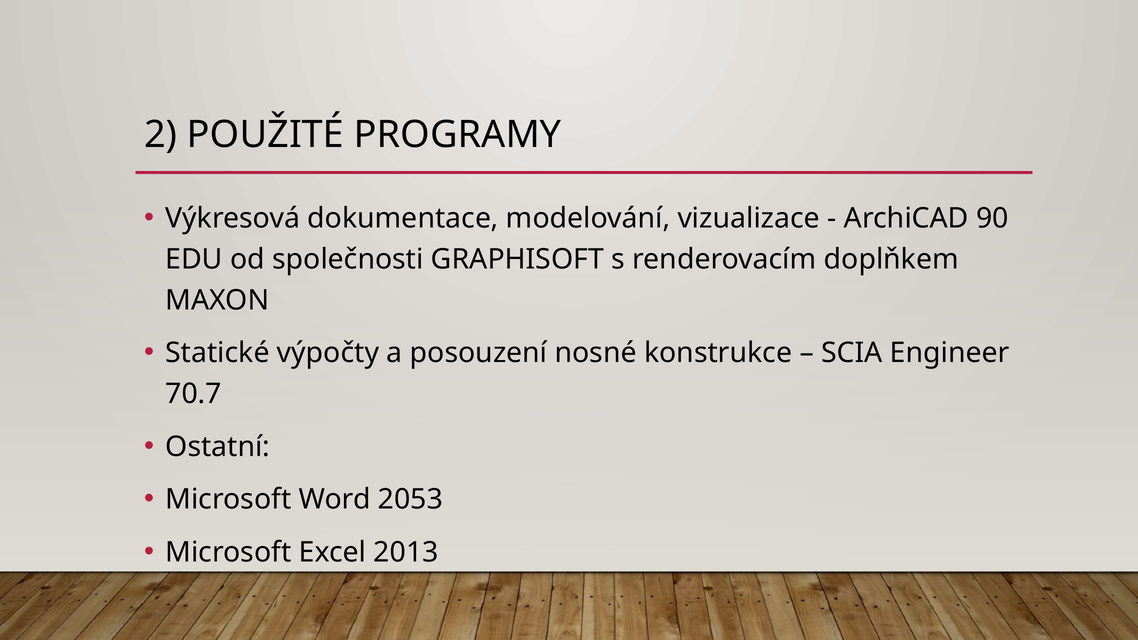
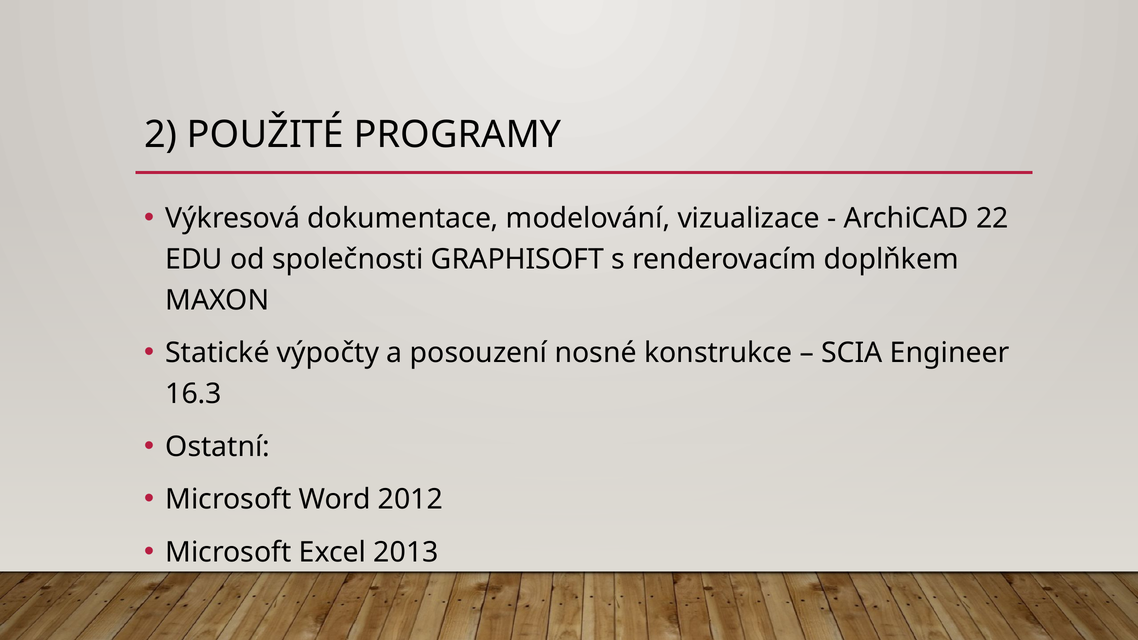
90: 90 -> 22
70.7: 70.7 -> 16.3
2053: 2053 -> 2012
